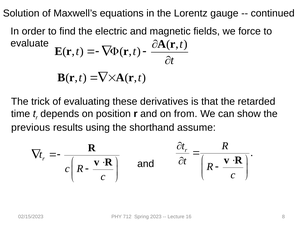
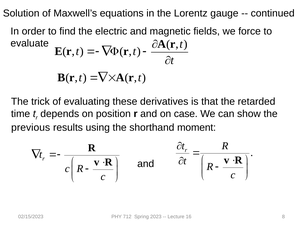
from: from -> case
assume: assume -> moment
